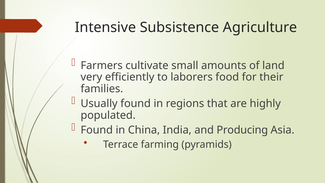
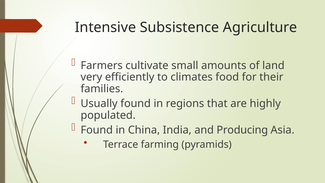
laborers: laborers -> climates
